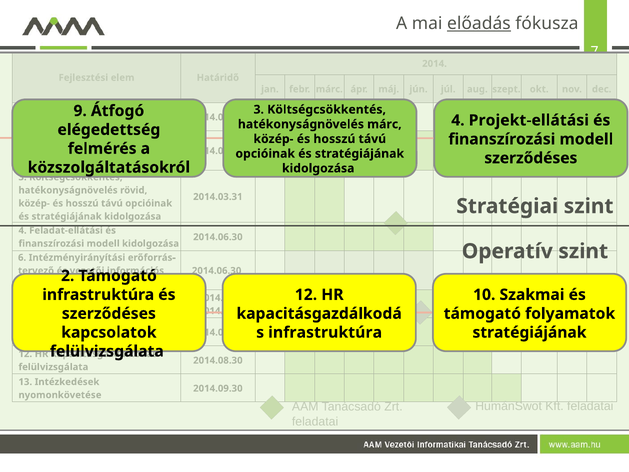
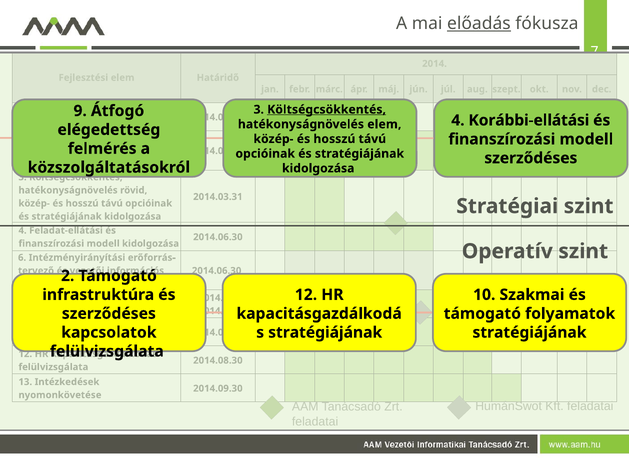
Költségcsökkentés at (327, 110) underline: none -> present
Projekt-ellátási: Projekt-ellátási -> Korábbi-ellátási
hatékonyságnövelés márc: márc -> elem
infrastruktúra at (325, 332): infrastruktúra -> stratégiájának
